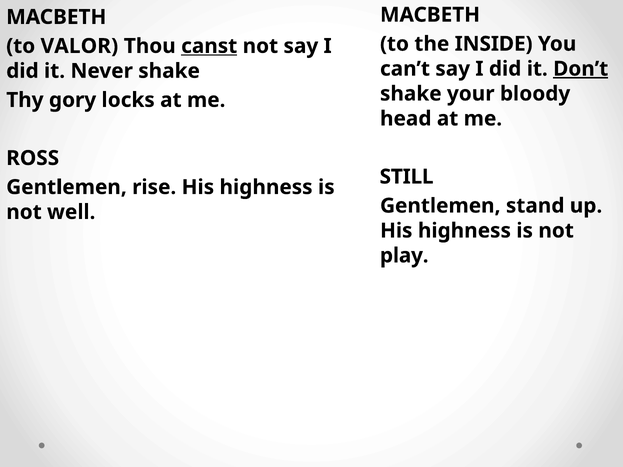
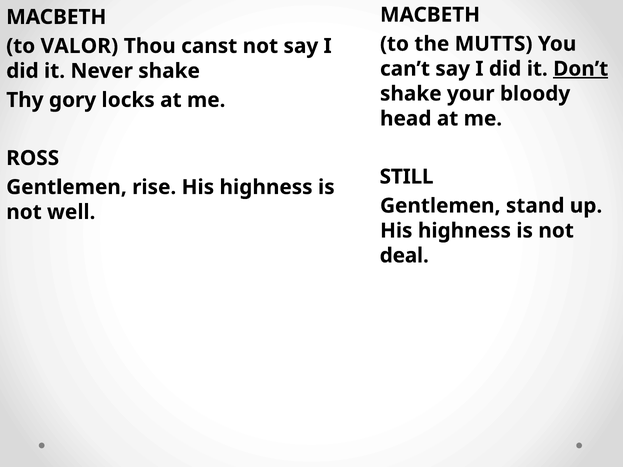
INSIDE: INSIDE -> MUTTS
canst underline: present -> none
play: play -> deal
